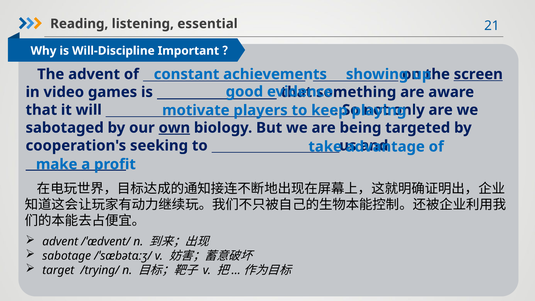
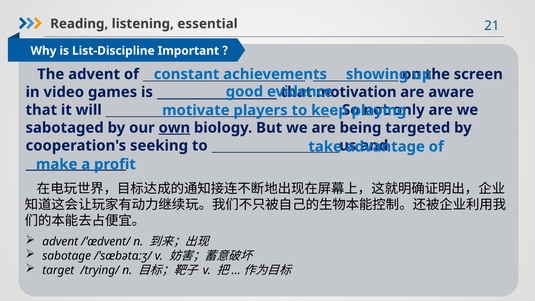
Will-Discipline: Will-Discipline -> List-Discipline
screen underline: present -> none
something: something -> motivation
